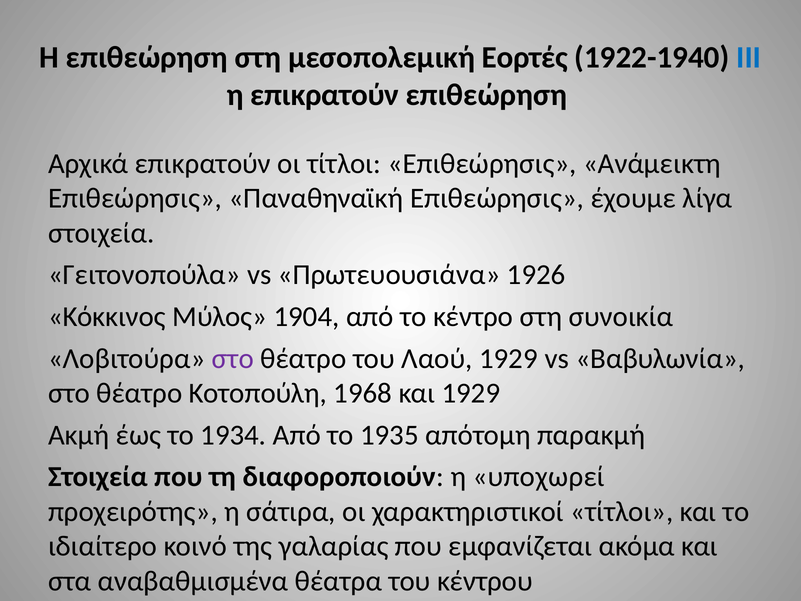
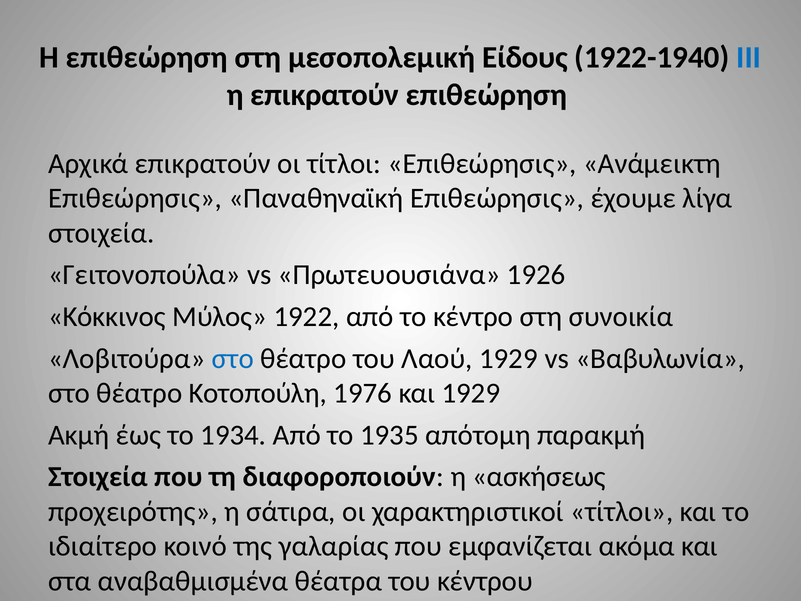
Εορτές: Εορτές -> Είδους
1904: 1904 -> 1922
στο at (233, 358) colour: purple -> blue
1968: 1968 -> 1976
υποχωρεί: υποχωρεί -> ασκήσεως
